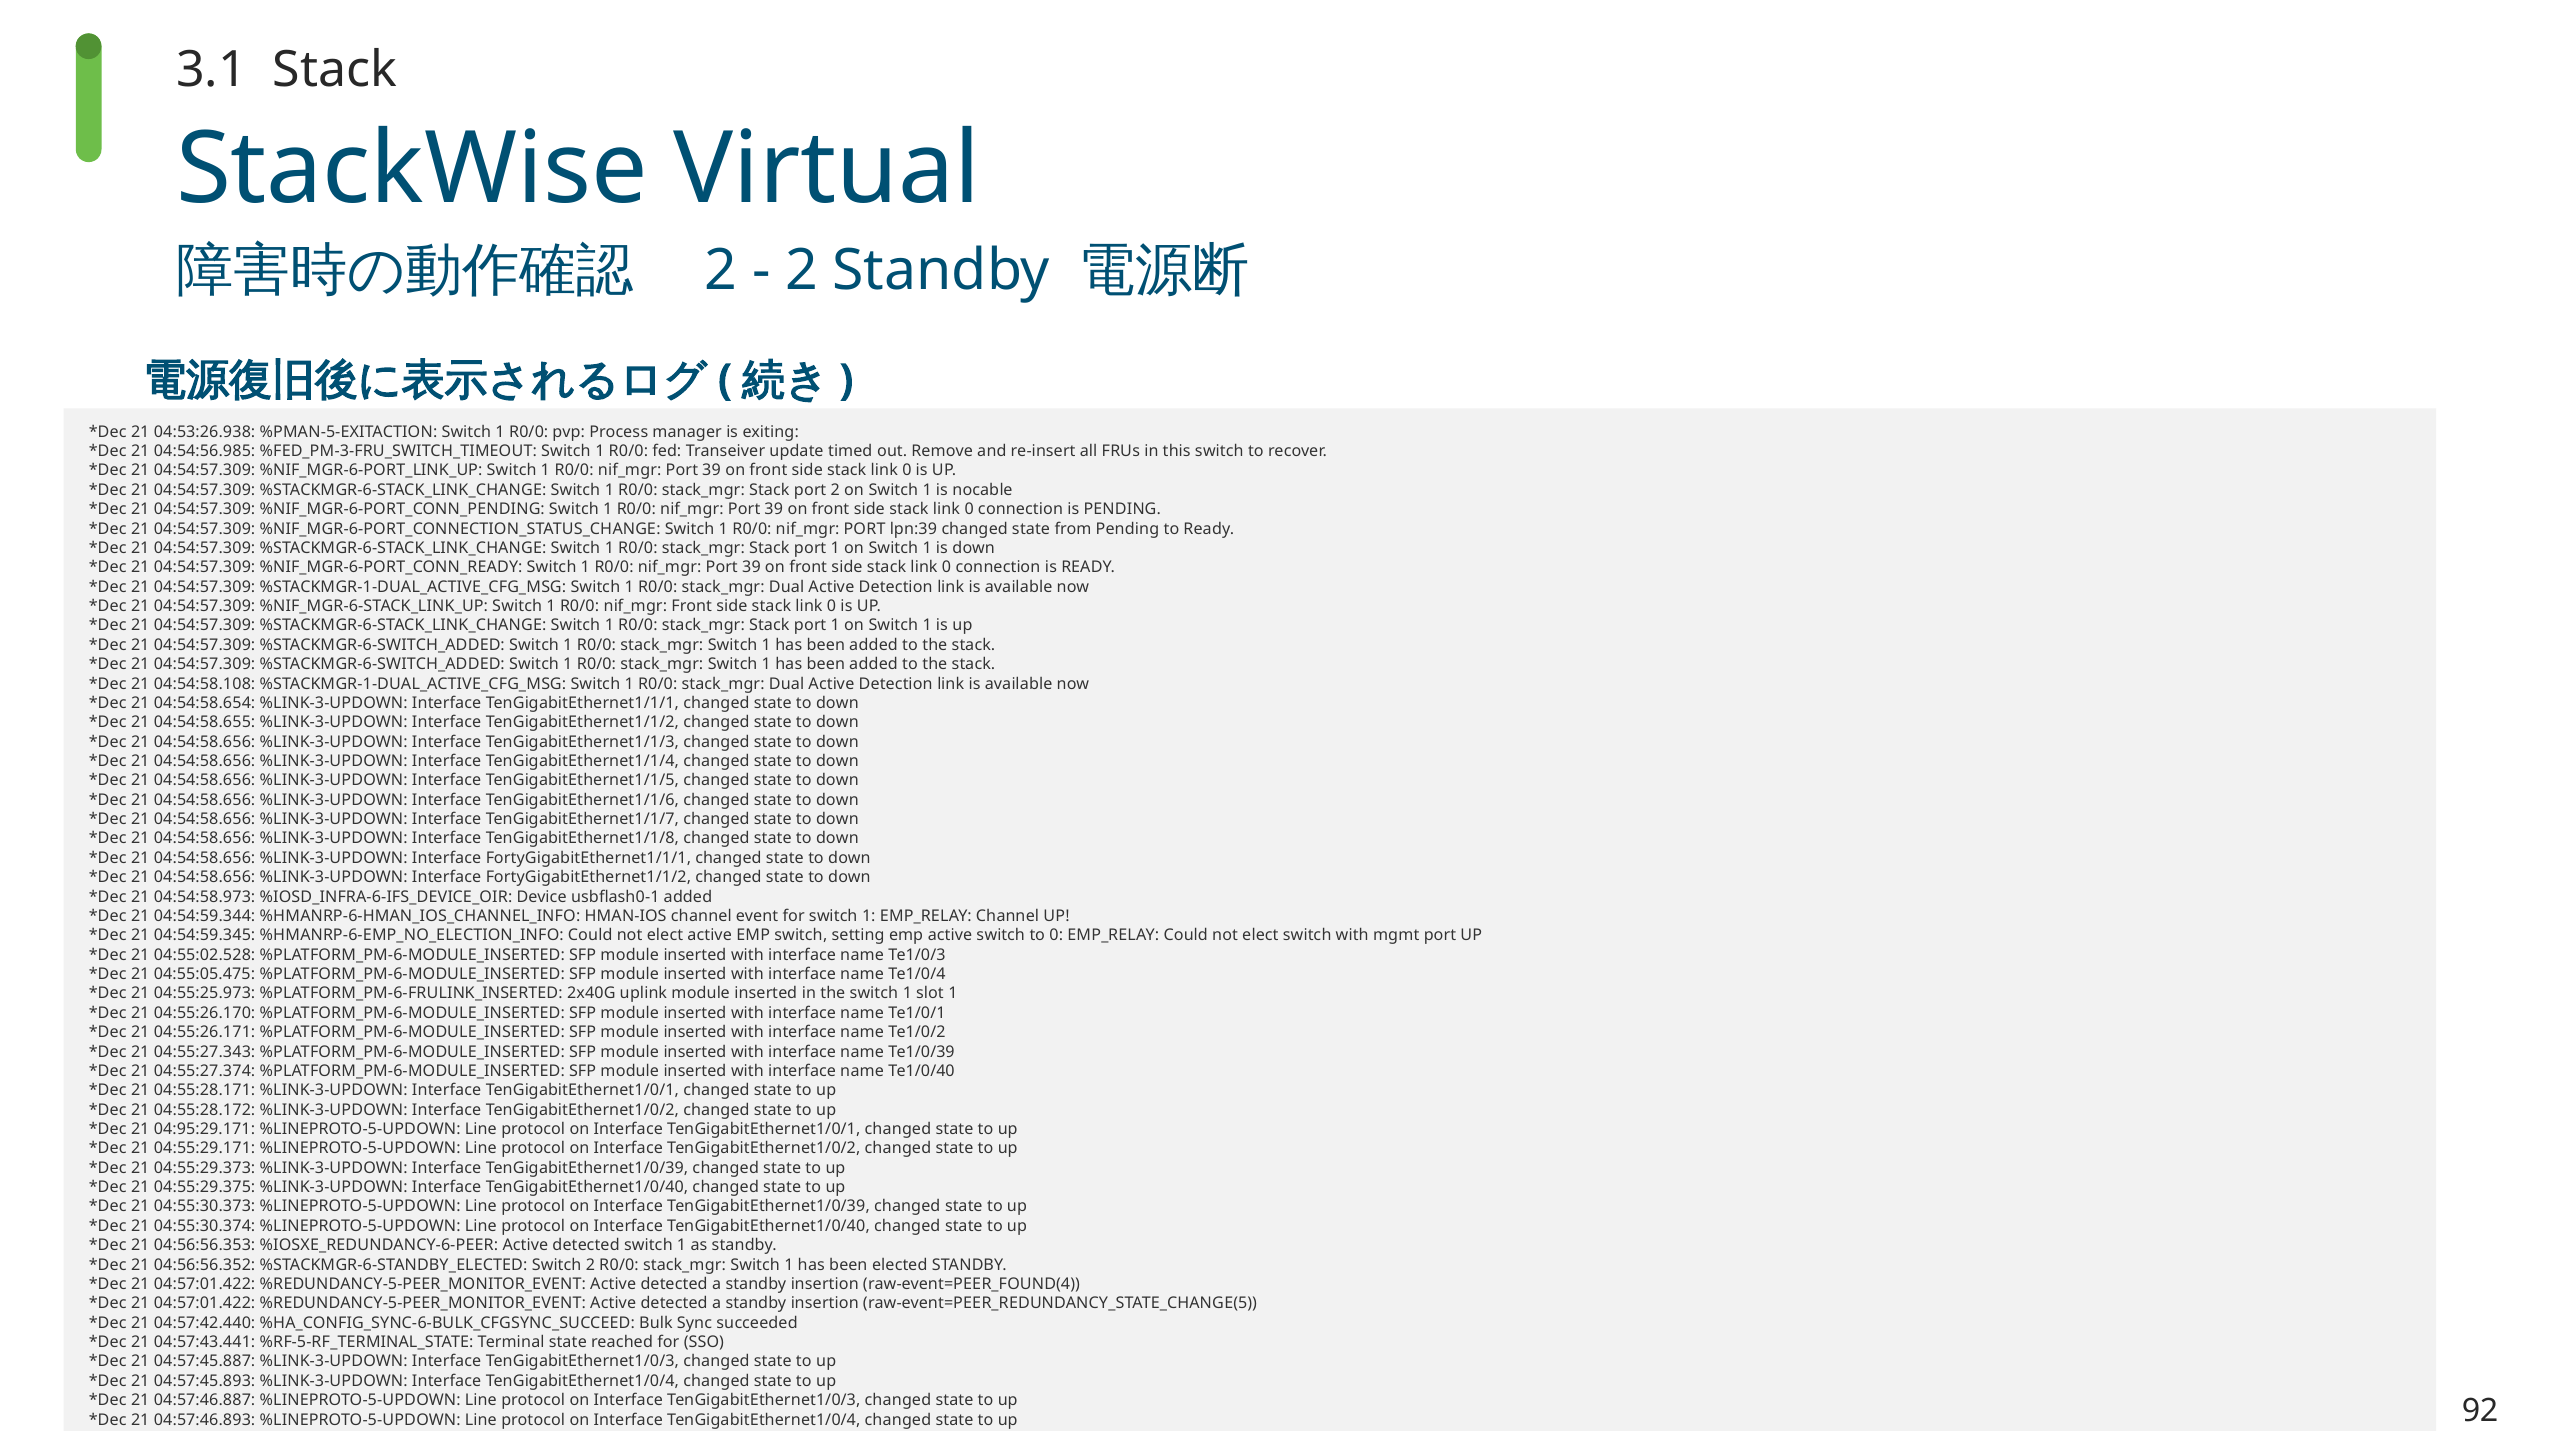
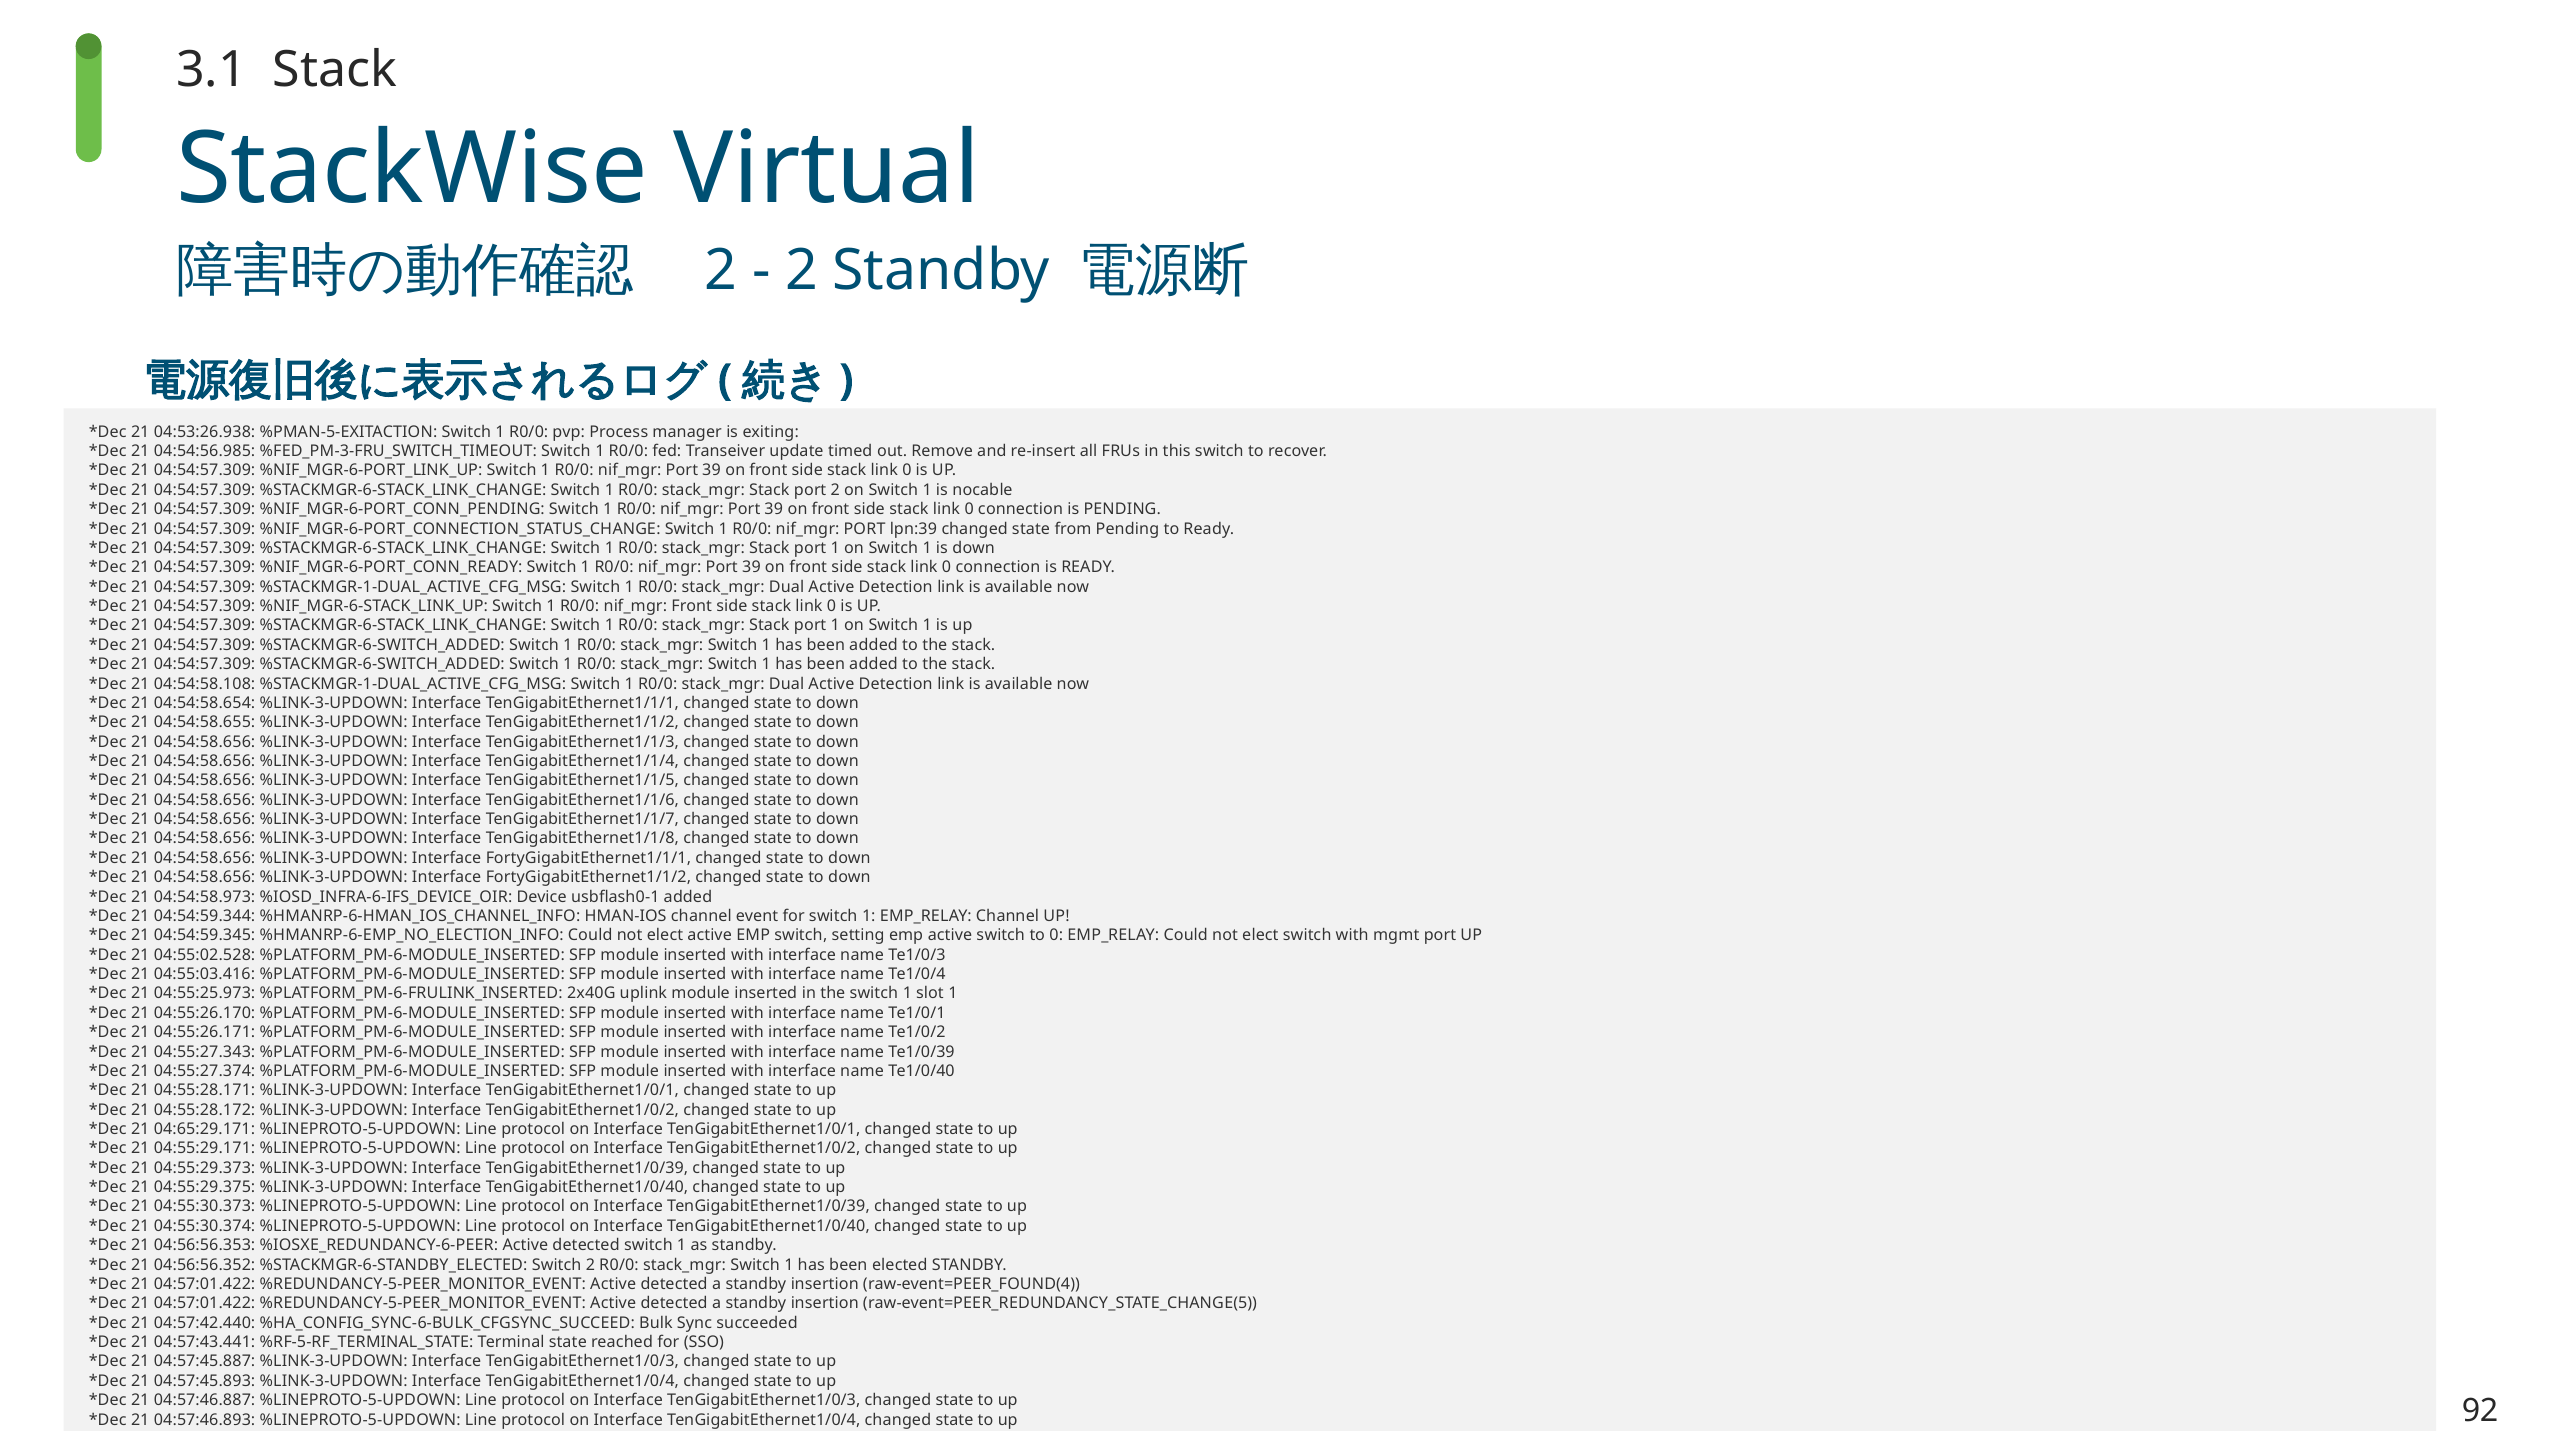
04:55:05.475: 04:55:05.475 -> 04:55:03.416
04:95:29.171: 04:95:29.171 -> 04:65:29.171
